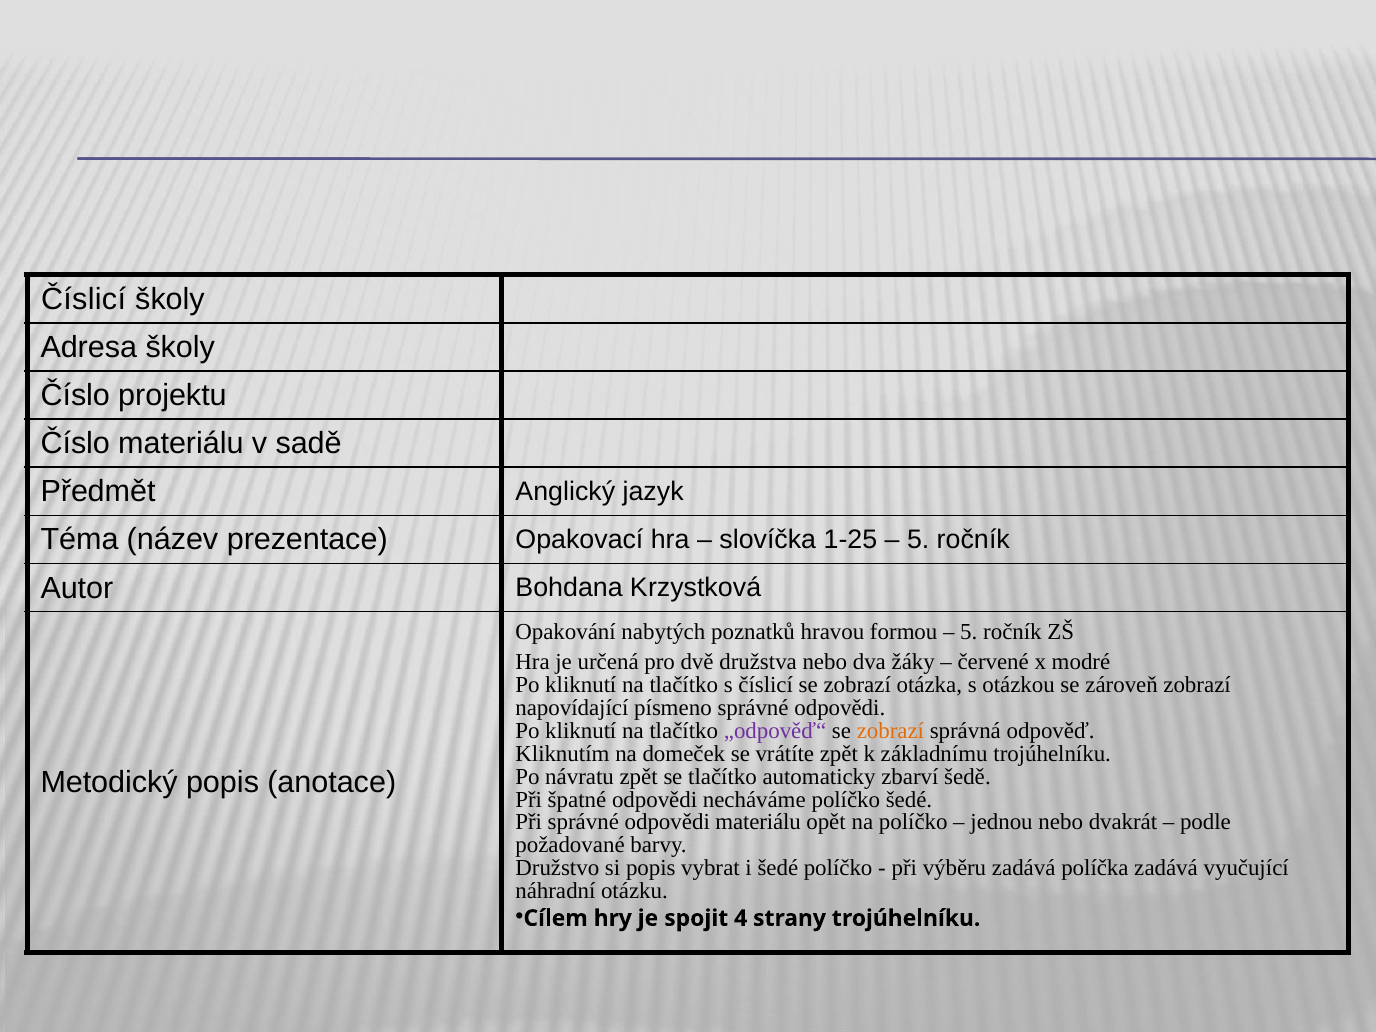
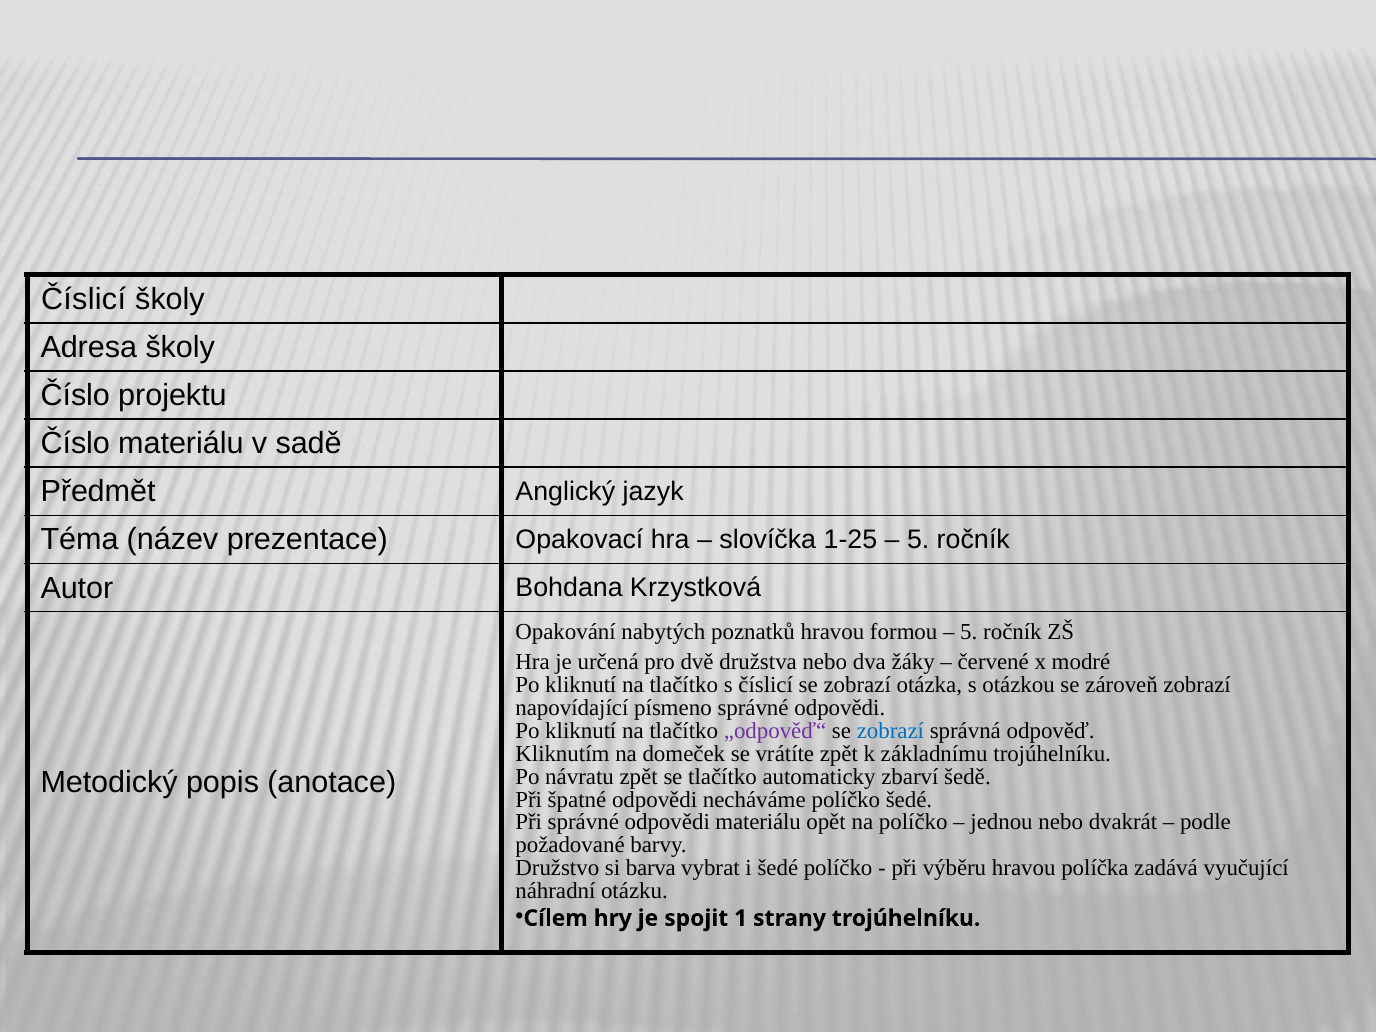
zobrazí at (890, 731) colour: orange -> blue
si popis: popis -> barva
výběru zadává: zadává -> hravou
4: 4 -> 1
